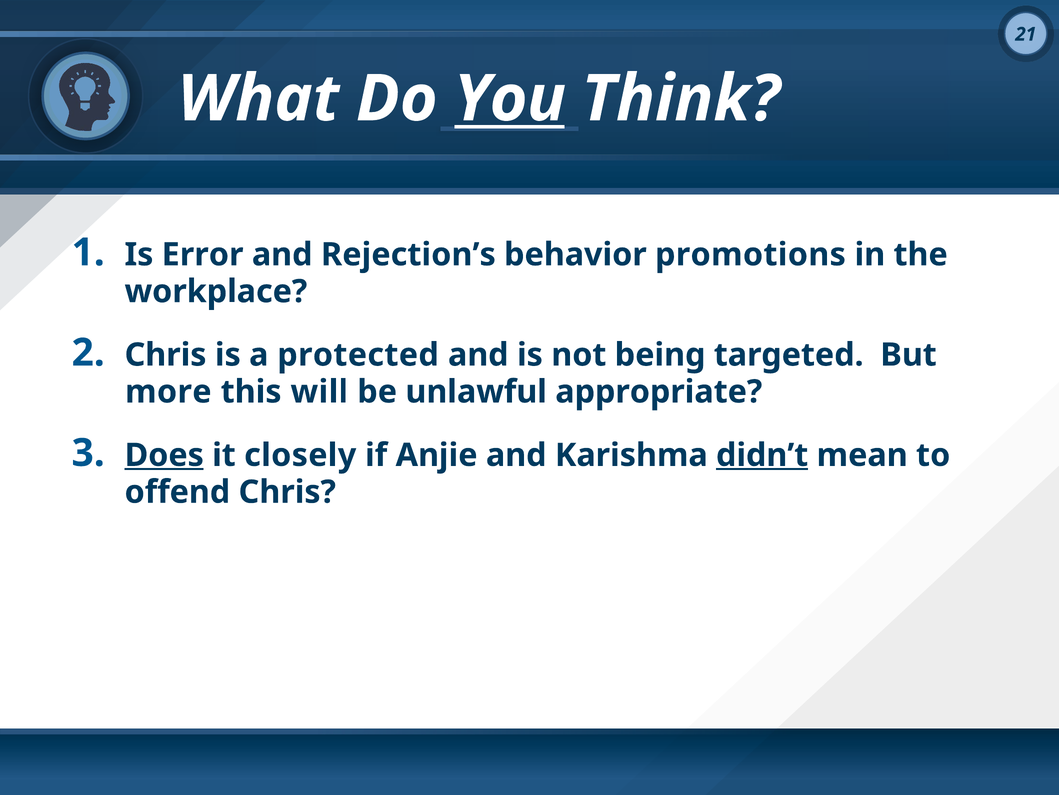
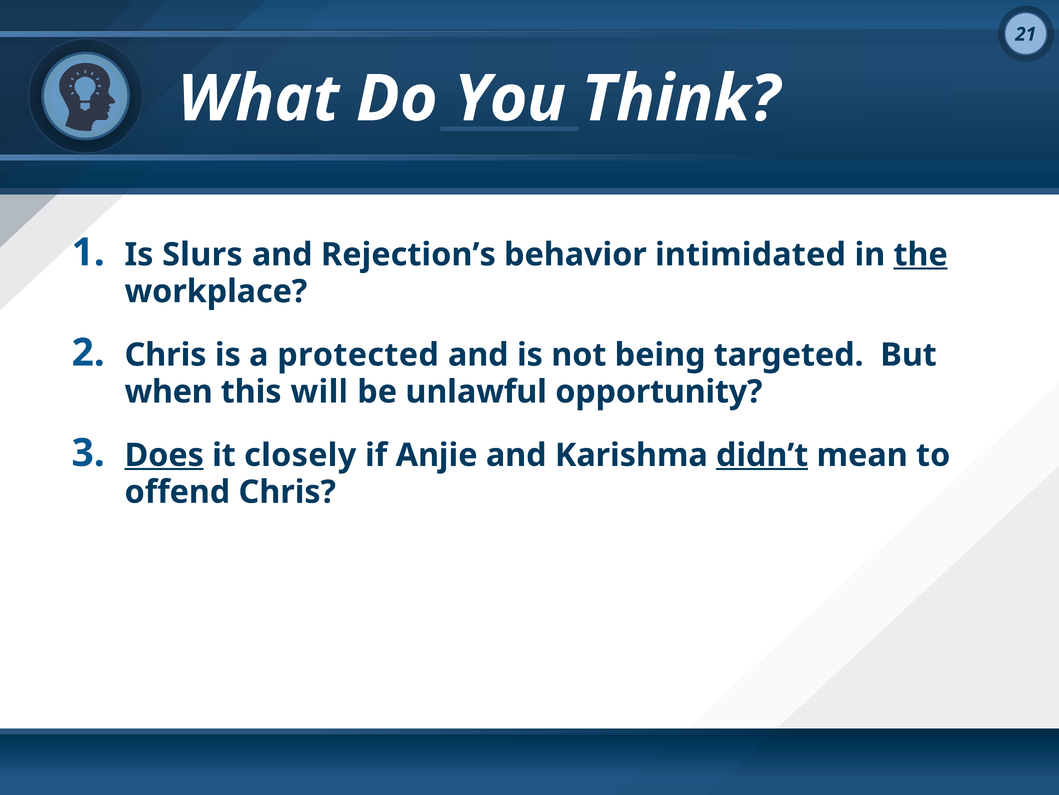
You underline: present -> none
Error: Error -> Slurs
promotions: promotions -> intimidated
the underline: none -> present
more: more -> when
appropriate: appropriate -> opportunity
